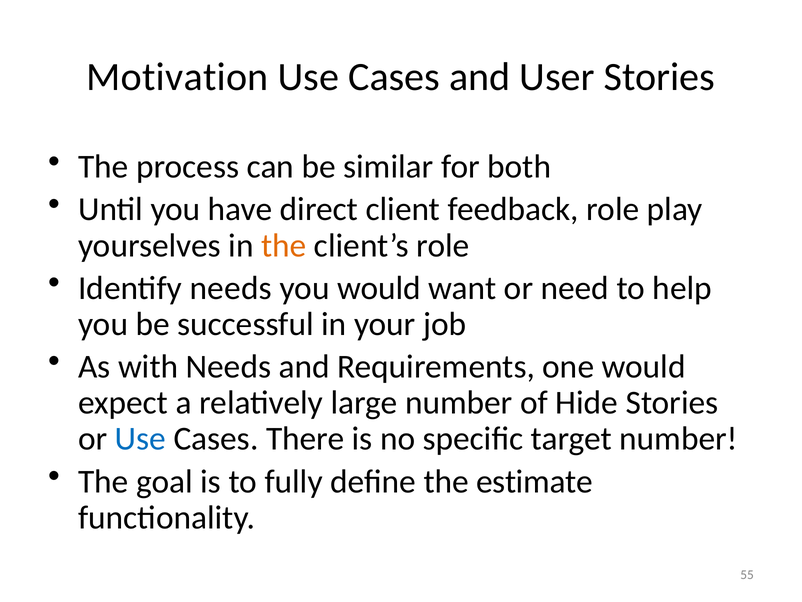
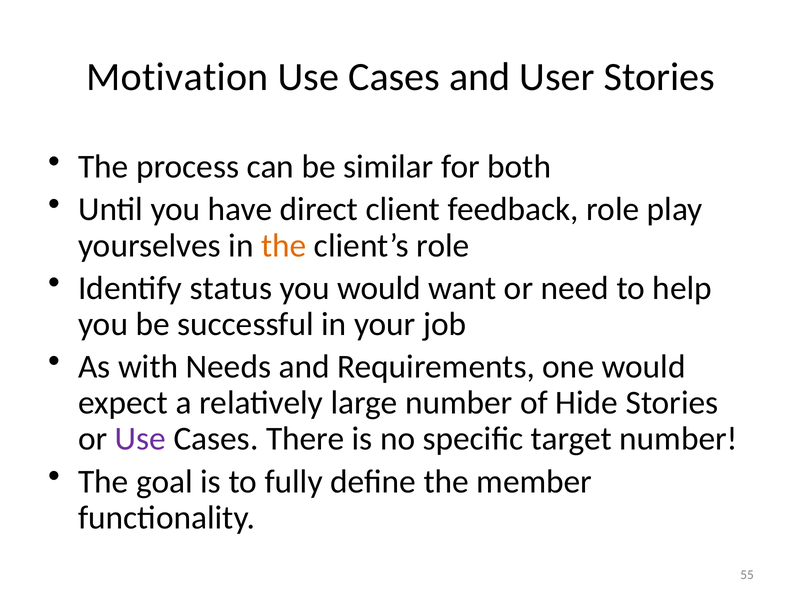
Identify needs: needs -> status
Use at (140, 439) colour: blue -> purple
estimate: estimate -> member
